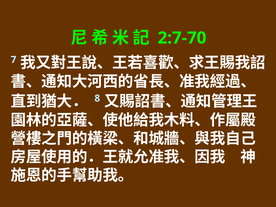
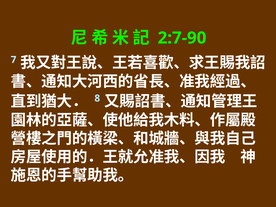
2:7-70: 2:7-70 -> 2:7-90
